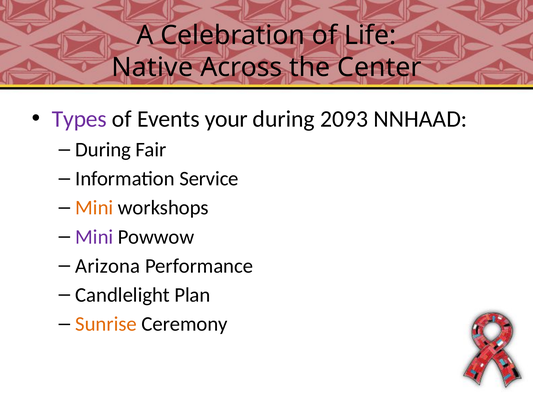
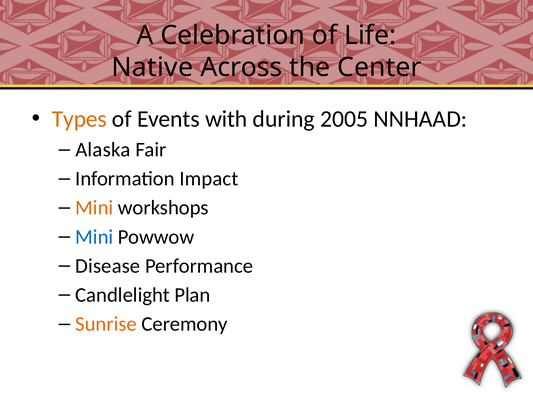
Types colour: purple -> orange
your: your -> with
2093: 2093 -> 2005
During at (103, 150): During -> Alaska
Service: Service -> Impact
Mini at (94, 237) colour: purple -> blue
Arizona: Arizona -> Disease
